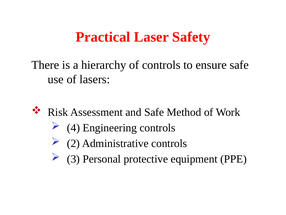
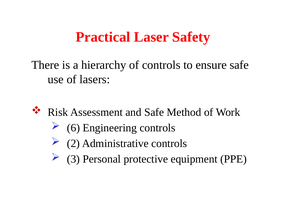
4: 4 -> 6
